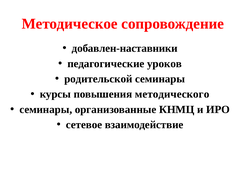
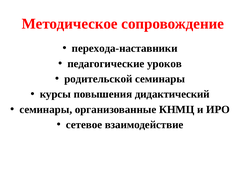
добавлен-наставники: добавлен-наставники -> перехода-наставники
методического: методического -> дидактический
